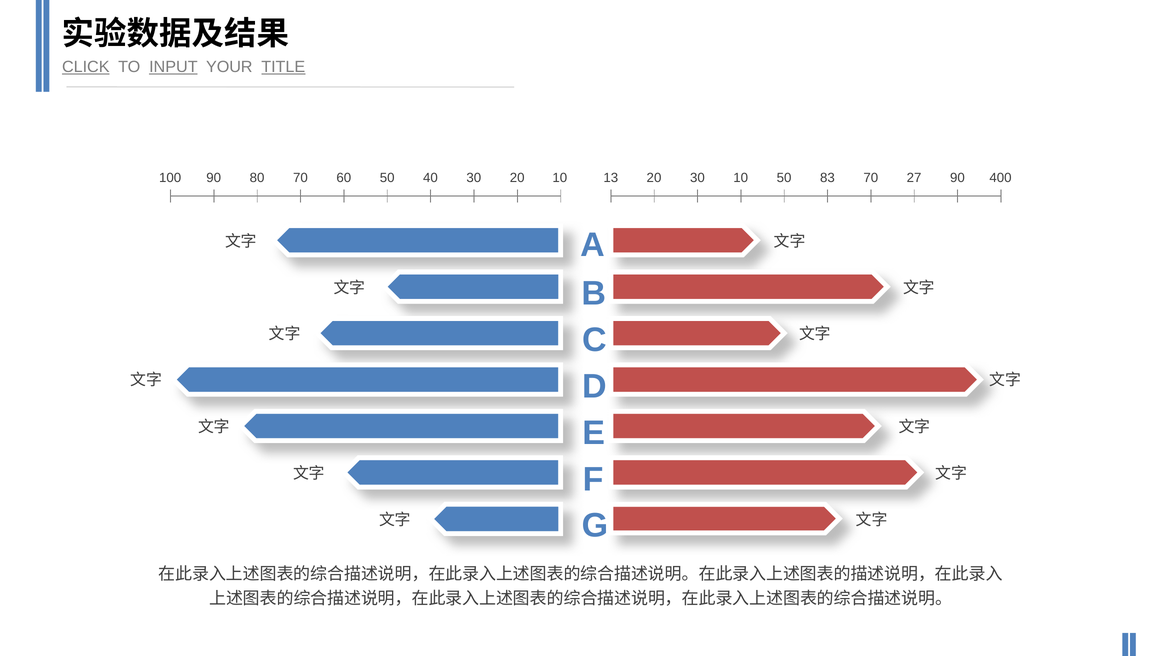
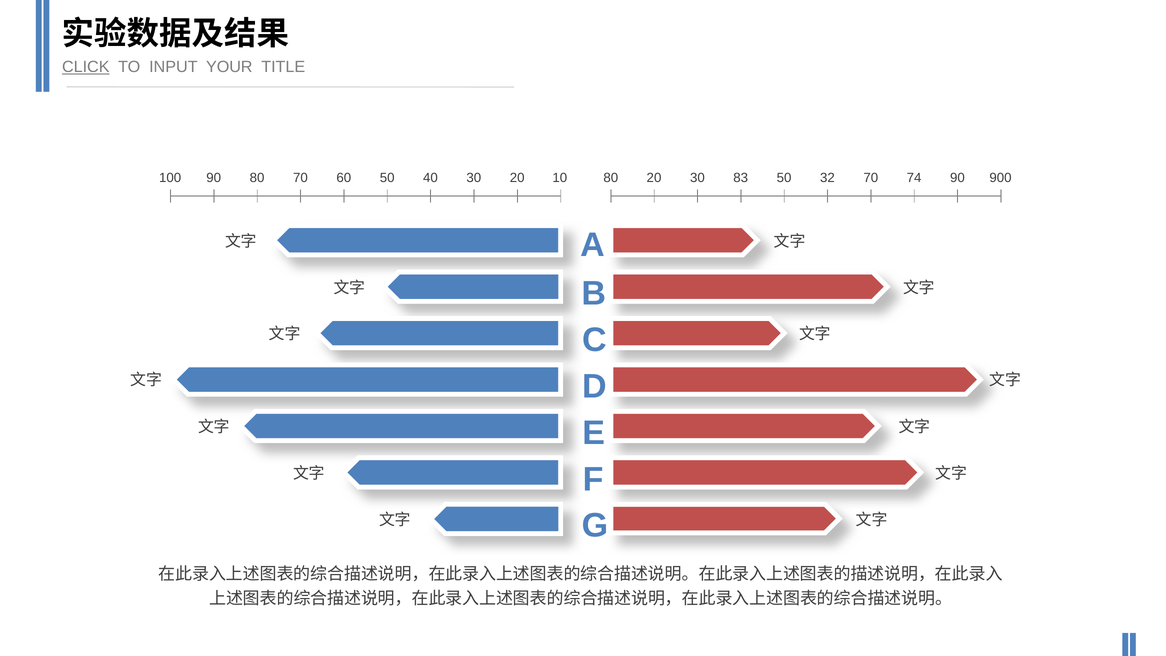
INPUT underline: present -> none
TITLE underline: present -> none
100 13: 13 -> 80
30 10: 10 -> 83
83: 83 -> 32
27: 27 -> 74
400: 400 -> 900
